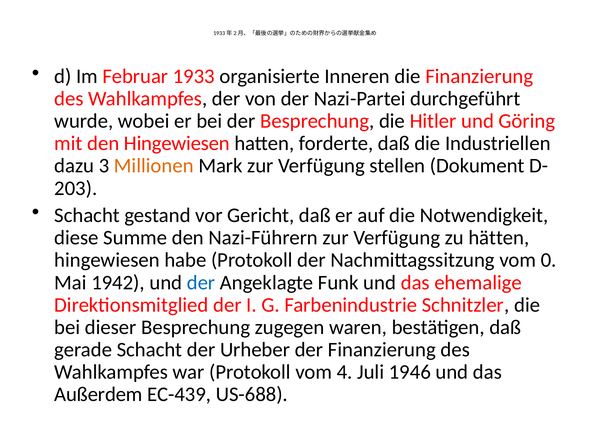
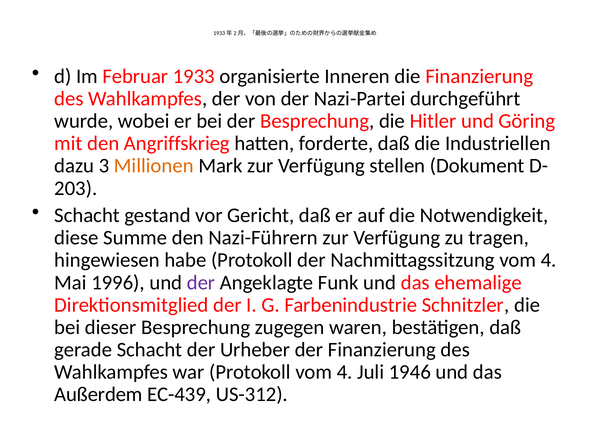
den Hingewiesen: Hingewiesen -> Angriffskrieg
hätten: hätten -> tragen
Nachmittagssitzung vom 0: 0 -> 4
1942: 1942 -> 1996
der at (201, 283) colour: blue -> purple
US-688: US-688 -> US-312
